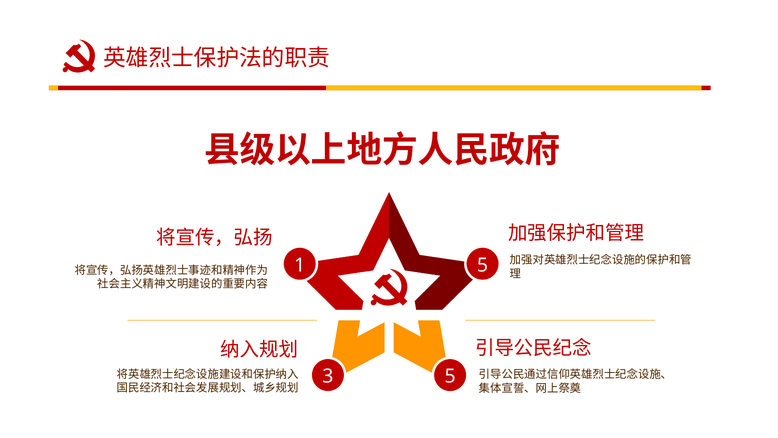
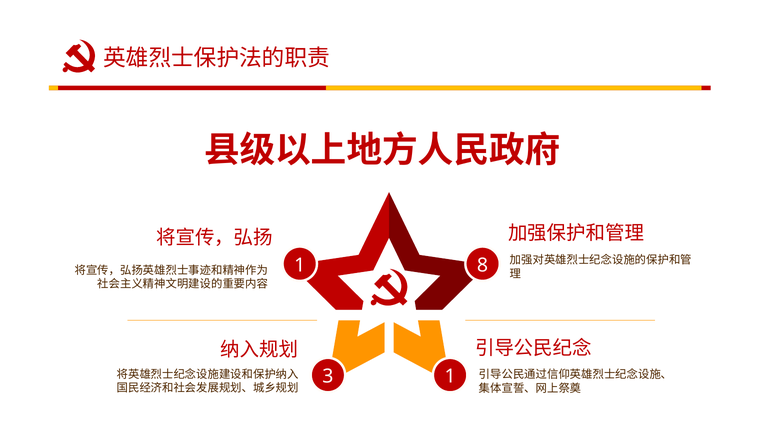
1 5: 5 -> 8
3 5: 5 -> 1
